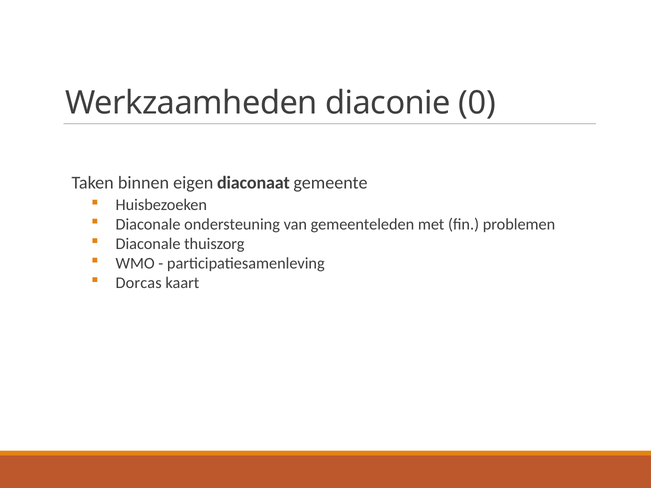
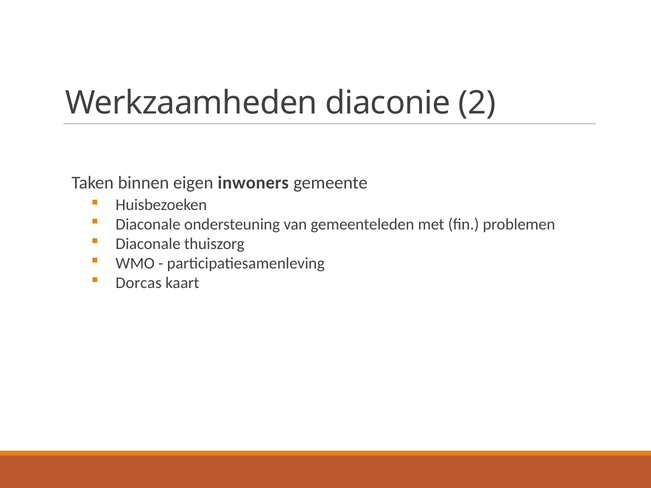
0: 0 -> 2
diaconaat: diaconaat -> inwoners
